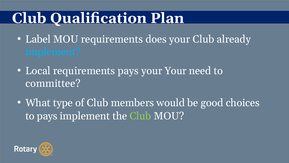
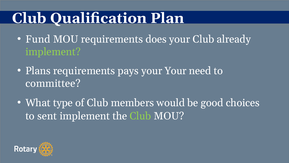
Label: Label -> Fund
implement at (53, 52) colour: light blue -> light green
Local: Local -> Plans
to pays: pays -> sent
